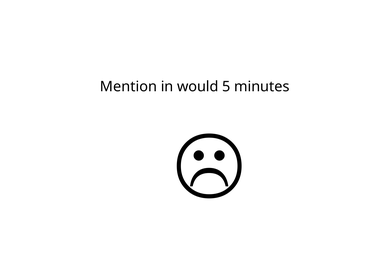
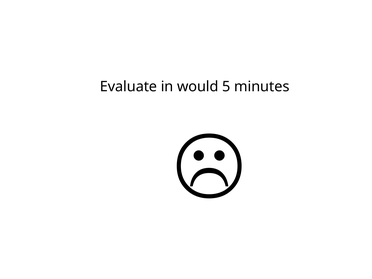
Mention: Mention -> Evaluate
